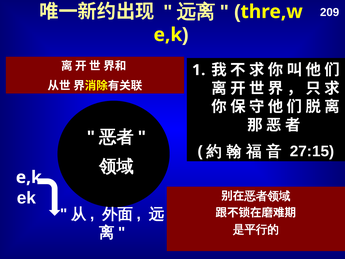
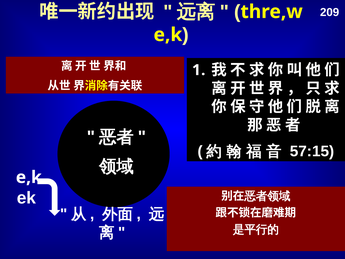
27:15: 27:15 -> 57:15
